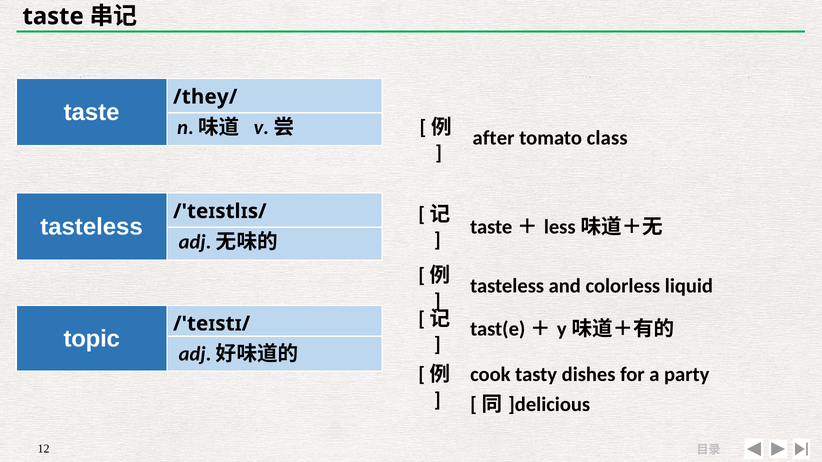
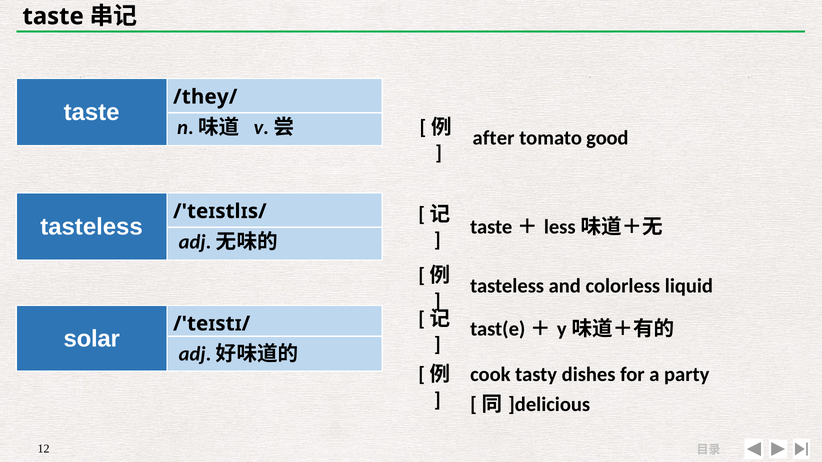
class: class -> good
topic: topic -> solar
